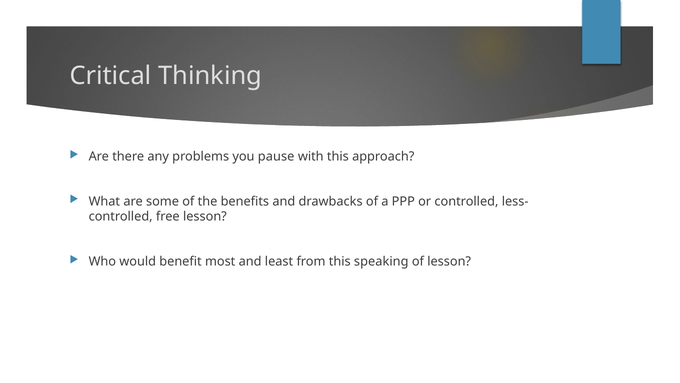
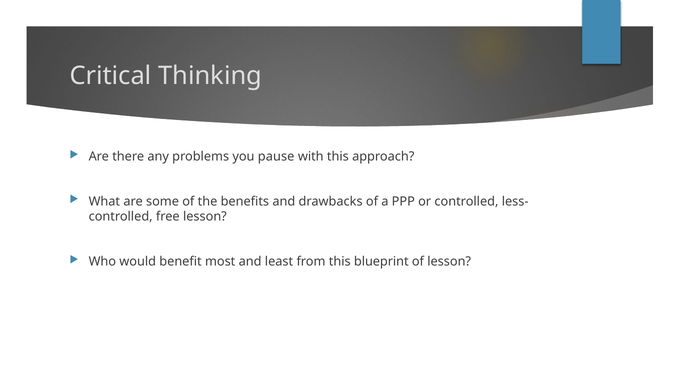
speaking: speaking -> blueprint
